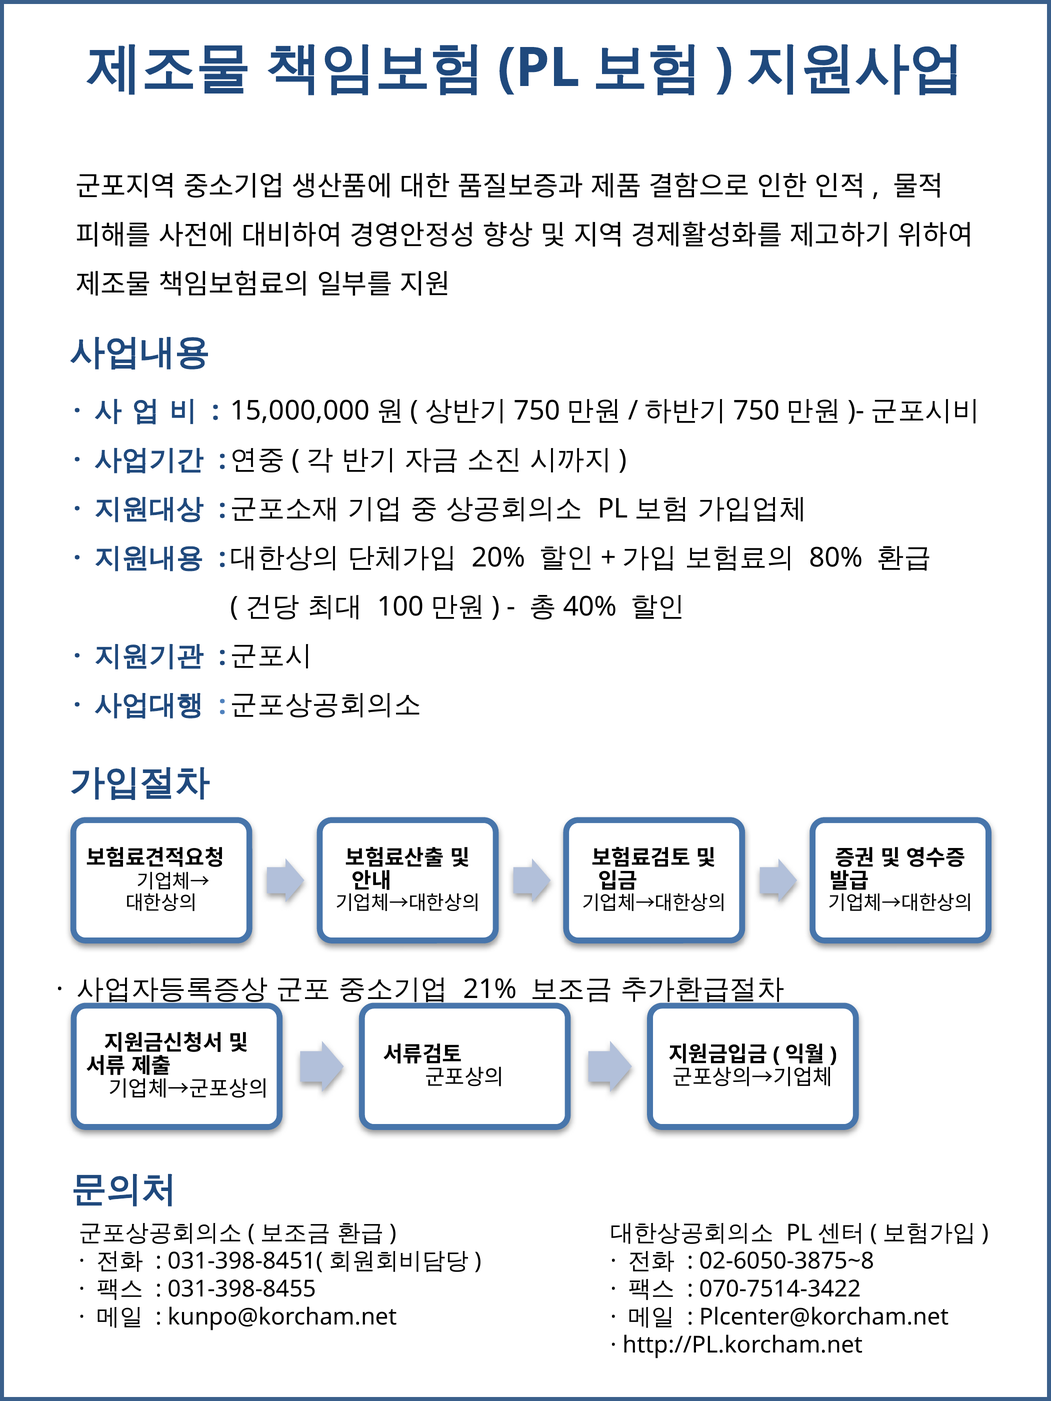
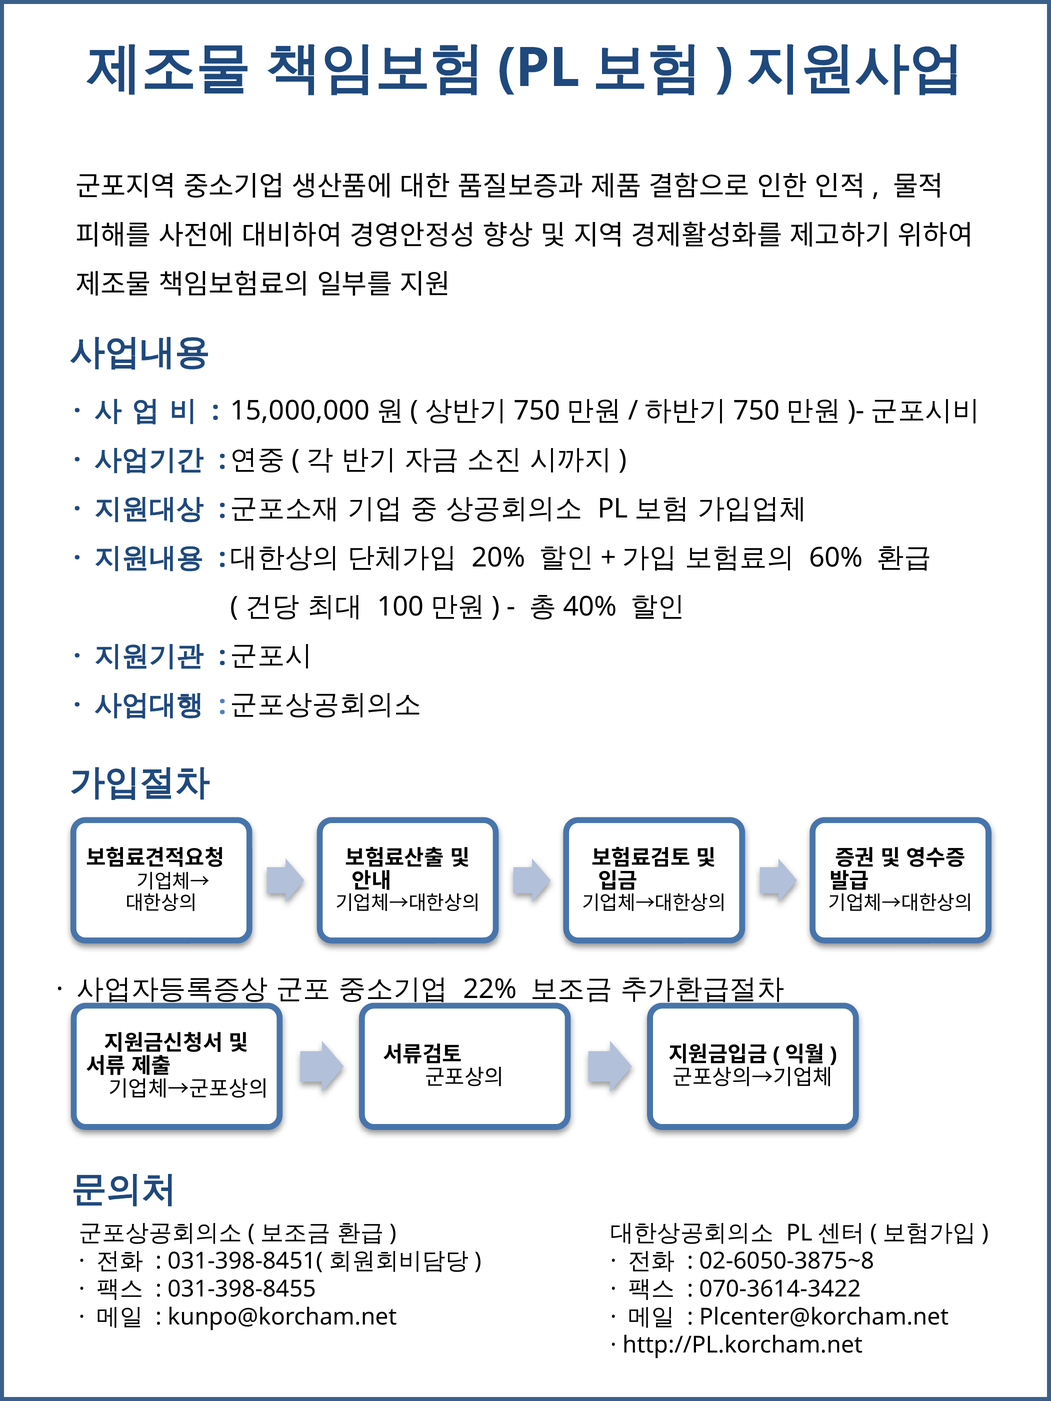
80%: 80% -> 60%
21%: 21% -> 22%
070-7514-3422: 070-7514-3422 -> 070-3614-3422
